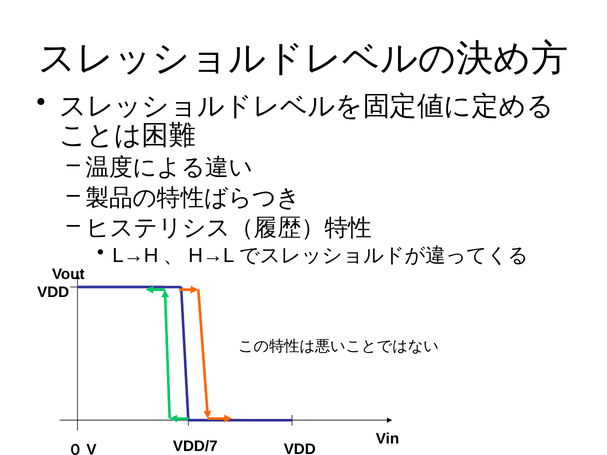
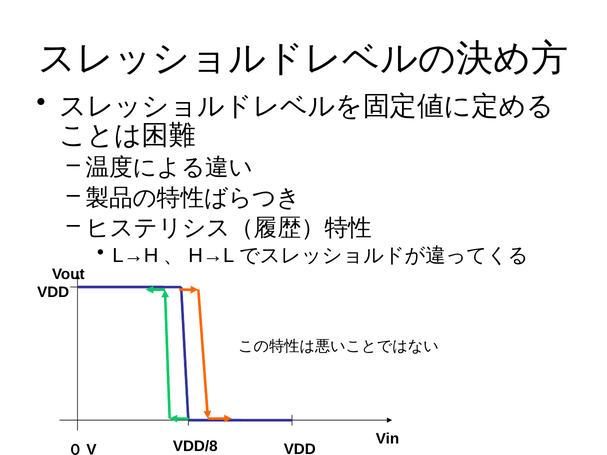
VDD/7: VDD/7 -> VDD/8
